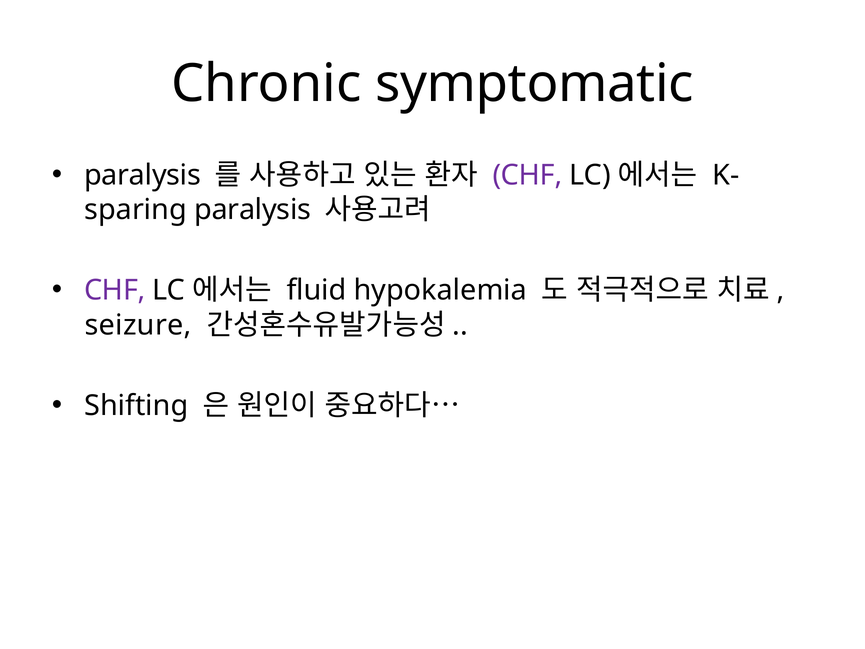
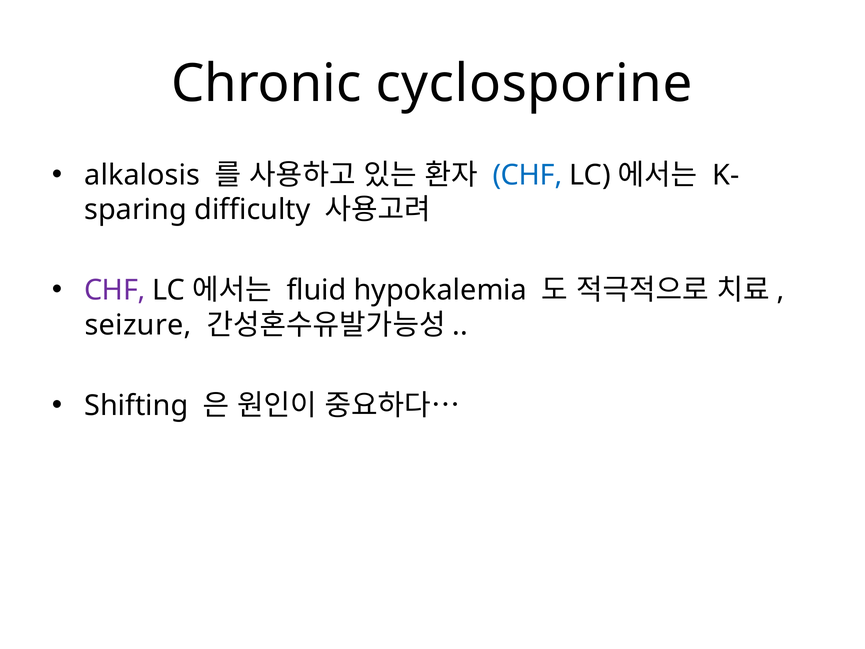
symptomatic: symptomatic -> cyclosporine
paralysis at (142, 175): paralysis -> alkalosis
CHF at (528, 175) colour: purple -> blue
paralysis at (253, 210): paralysis -> difficulty
